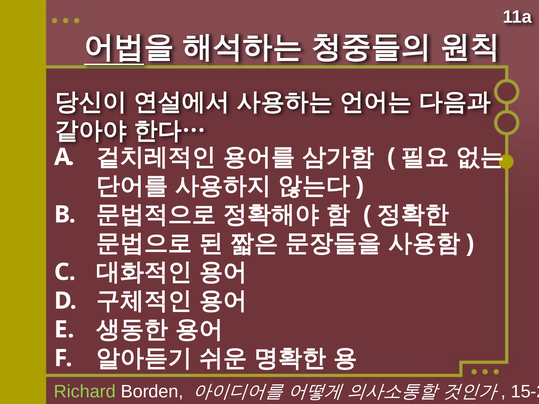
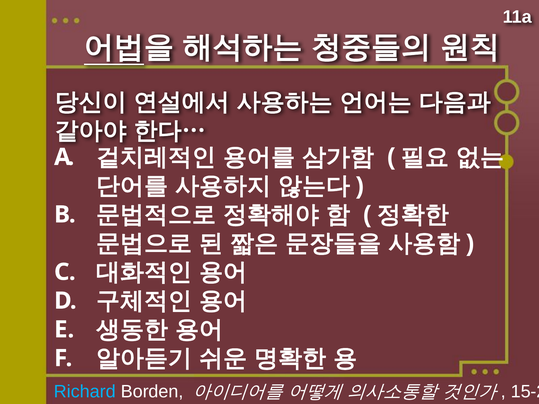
Richard colour: light green -> light blue
